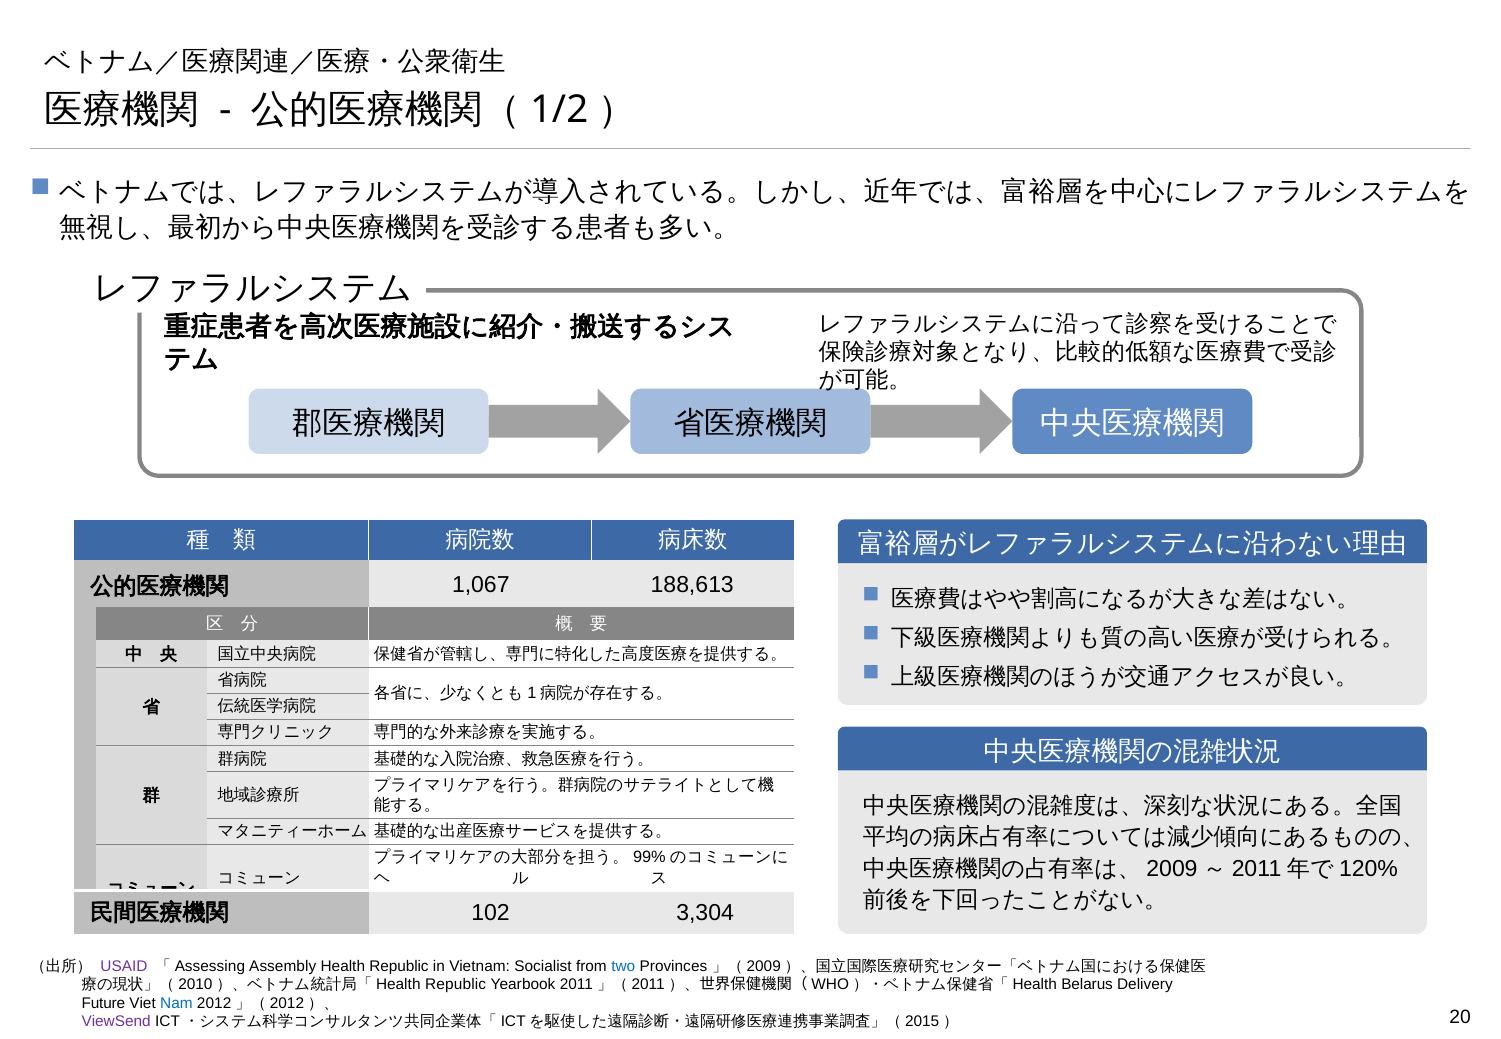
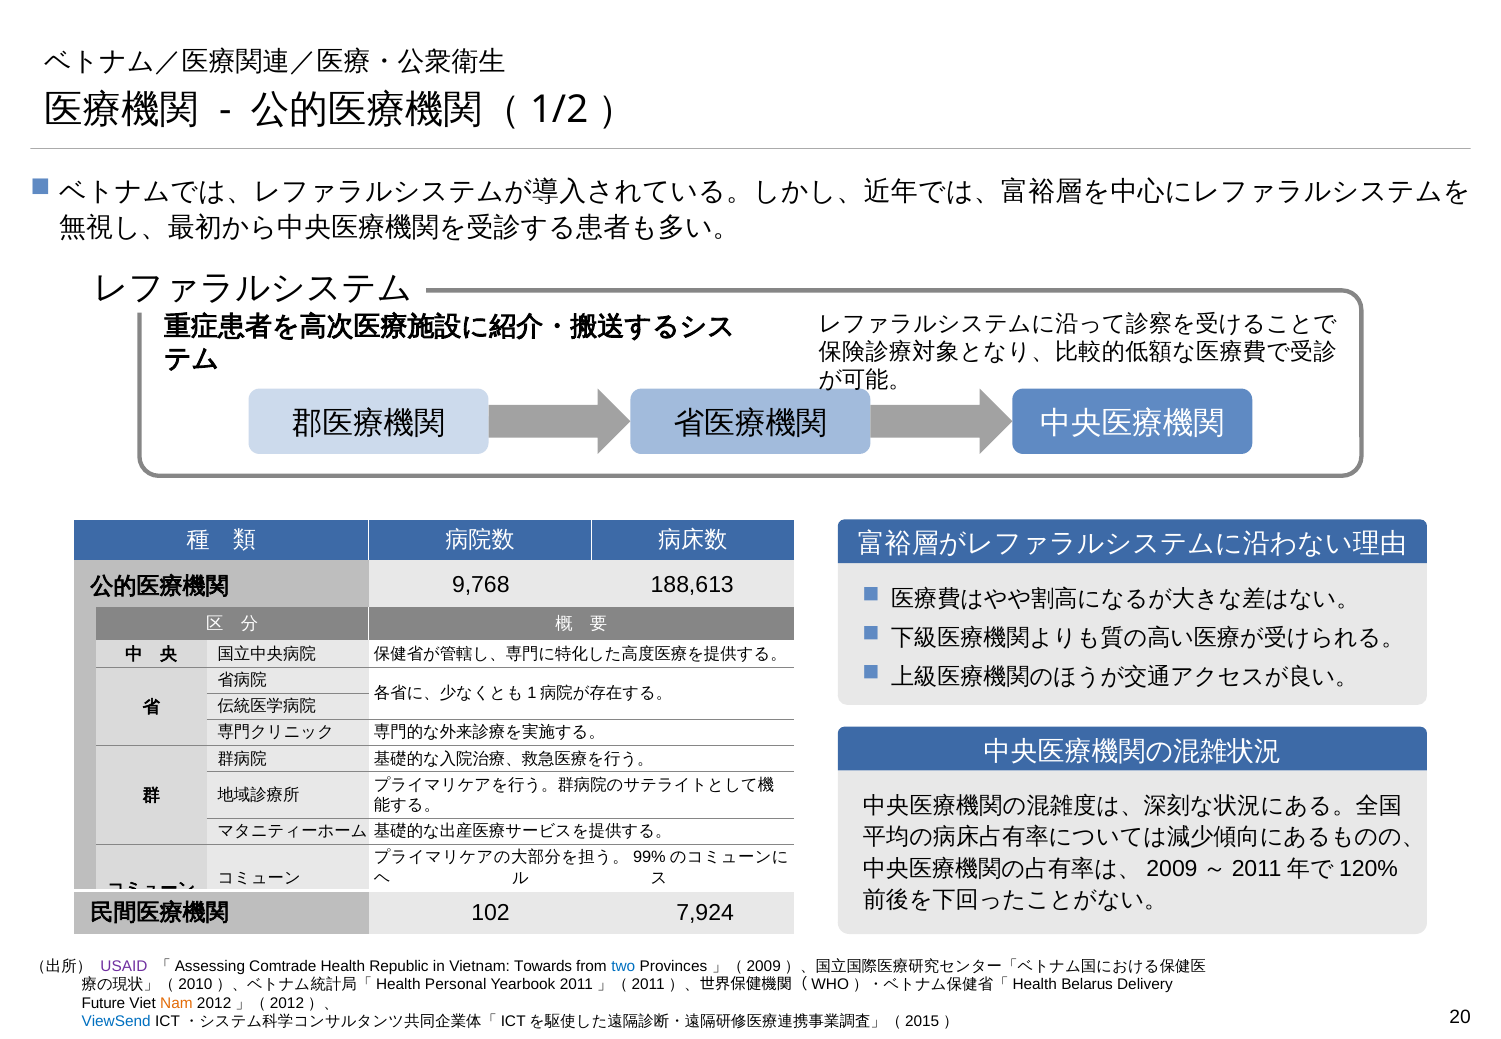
1,067: 1,067 -> 9,768
3,304: 3,304 -> 7,924
Assembly: Assembly -> Comtrade
Socialist: Socialist -> Towards
Republic at (456, 985): Republic -> Personal
Nam colour: blue -> orange
ViewSend colour: purple -> blue
